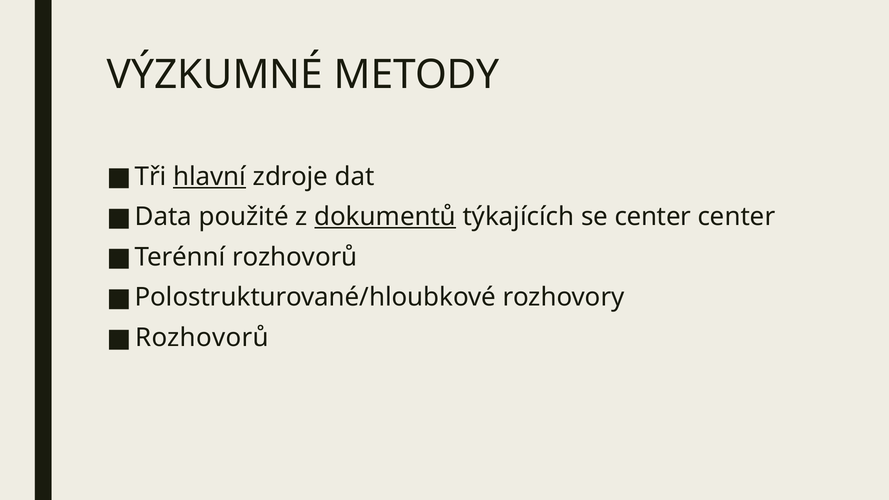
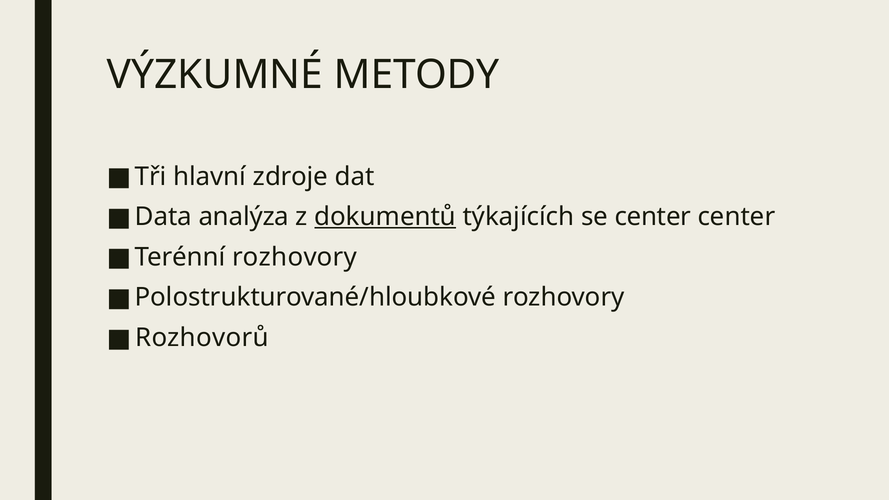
hlavní underline: present -> none
použité: použité -> analýza
Terénní rozhovorů: rozhovorů -> rozhovory
